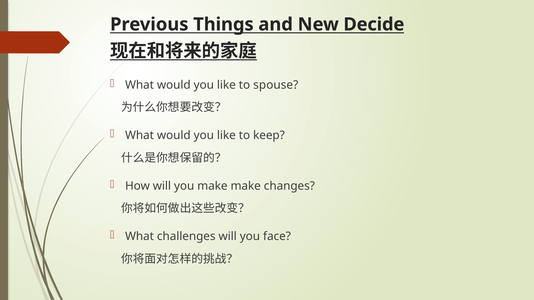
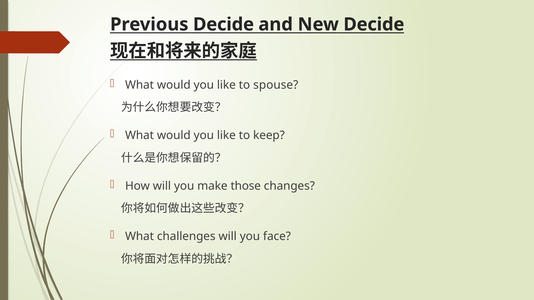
Previous Things: Things -> Decide
make make: make -> those
